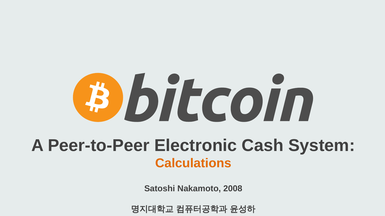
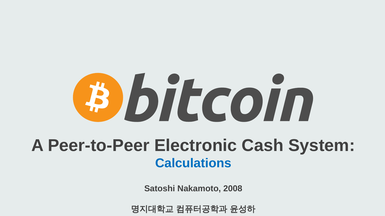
Calculations colour: orange -> blue
